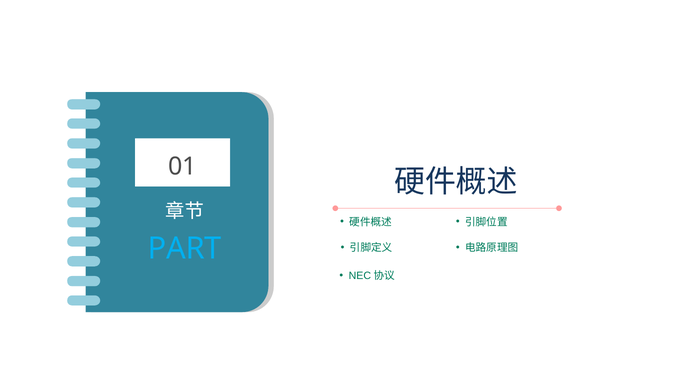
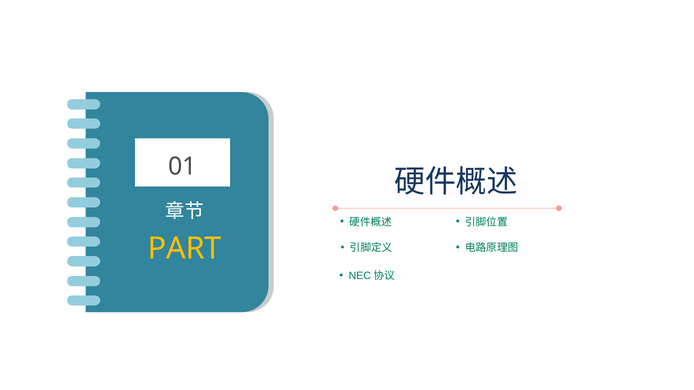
PART colour: light blue -> yellow
